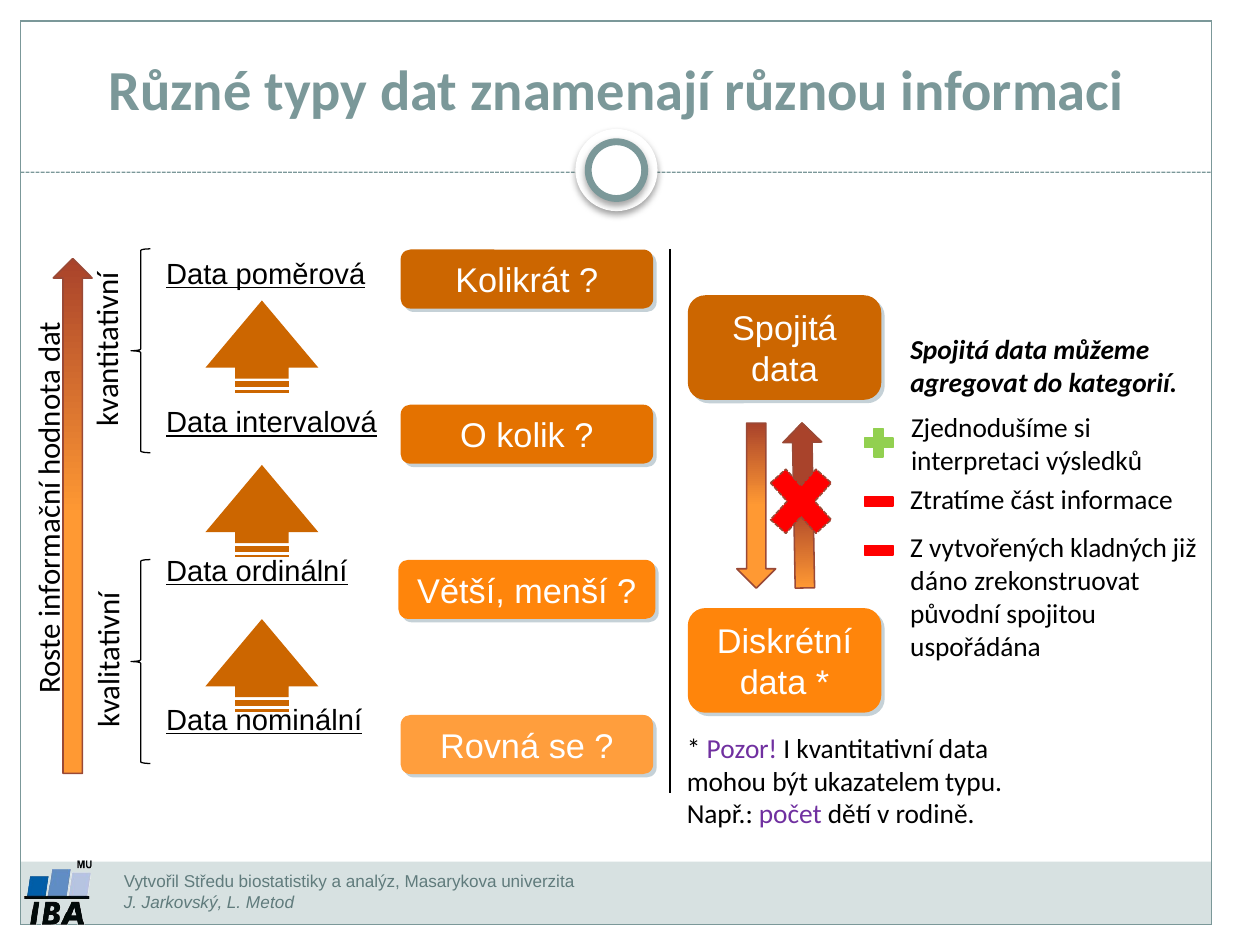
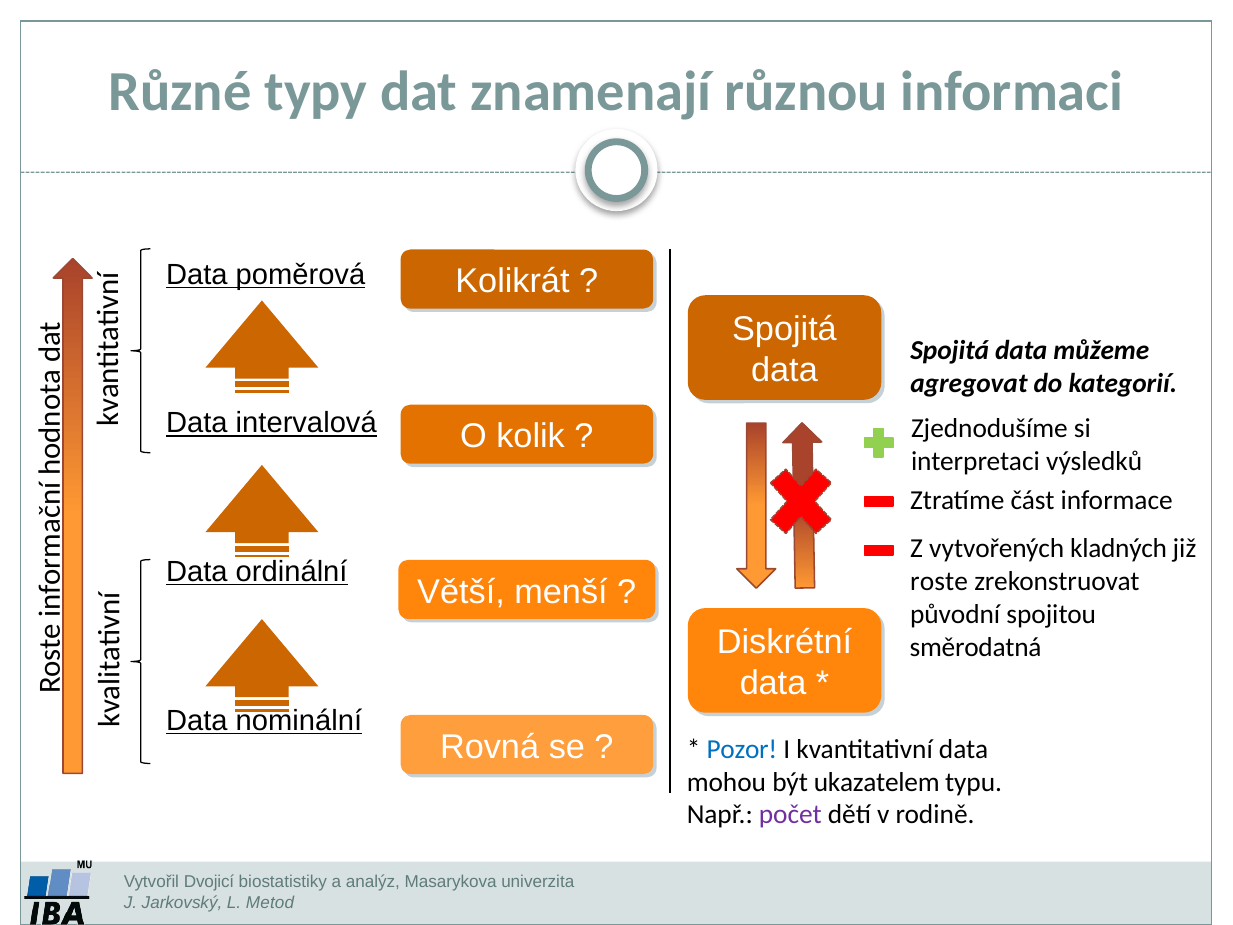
dáno: dáno -> roste
uspořádána: uspořádána -> směrodatná
Pozor colour: purple -> blue
Středu: Středu -> Dvojicí
